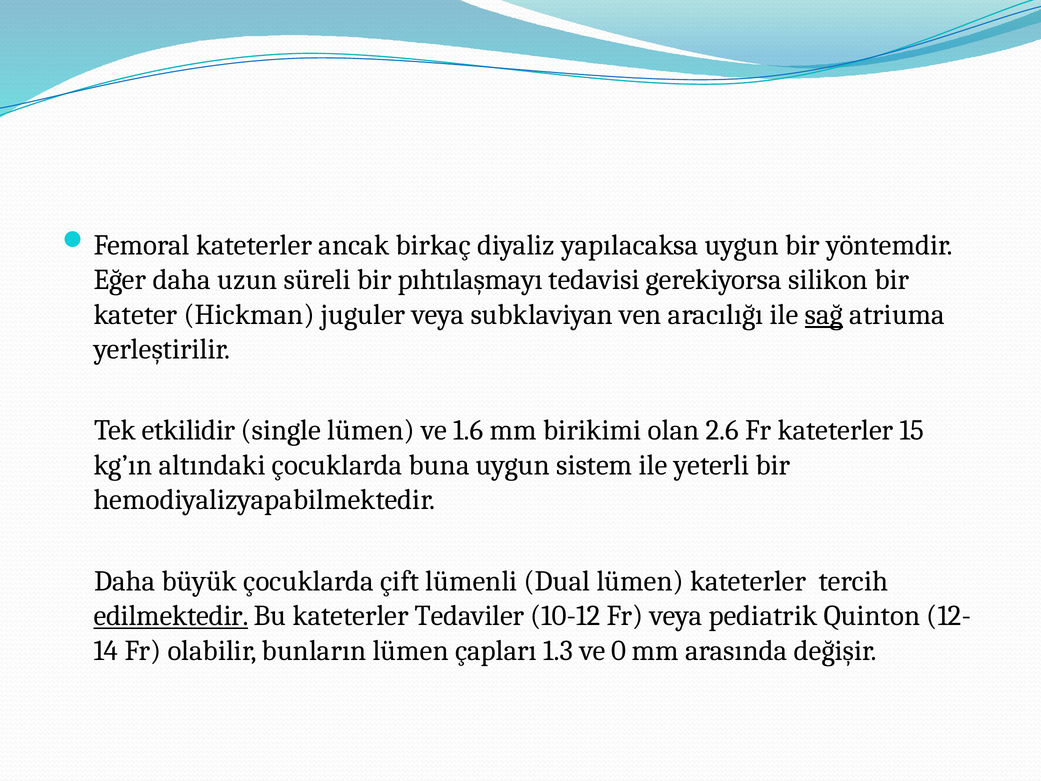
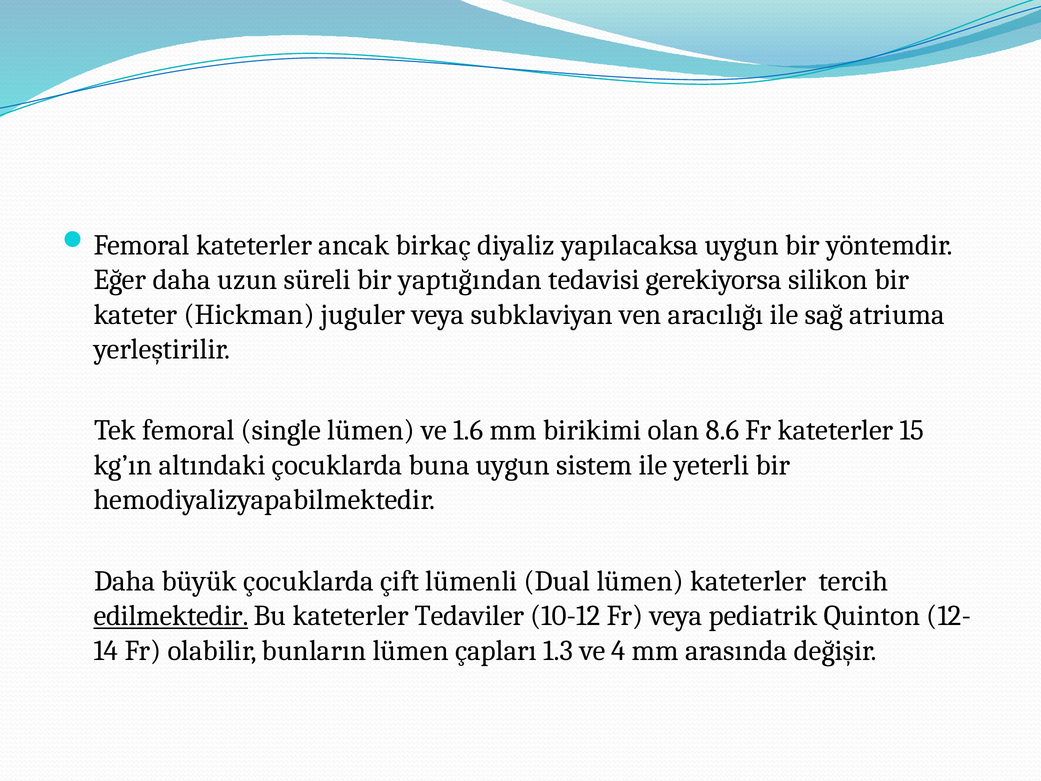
pıhtılaşmayı: pıhtılaşmayı -> yaptığından
sağ underline: present -> none
etkilidir: etkilidir -> femoral
2.6: 2.6 -> 8.6
0: 0 -> 4
